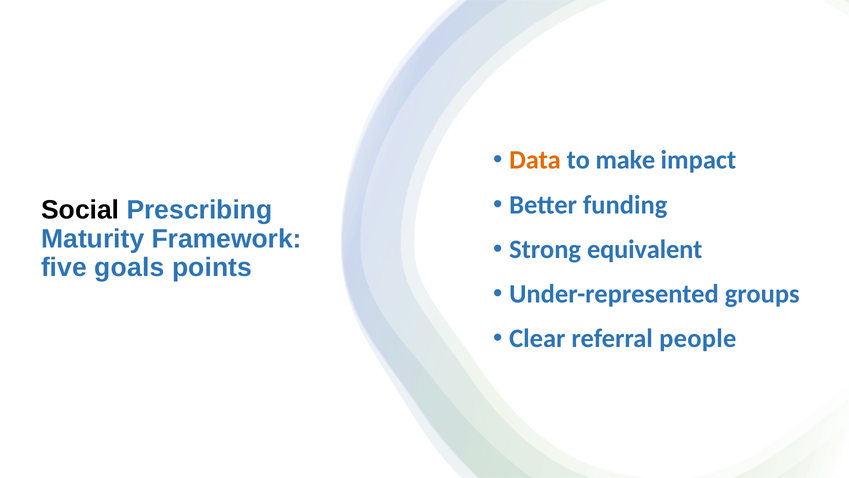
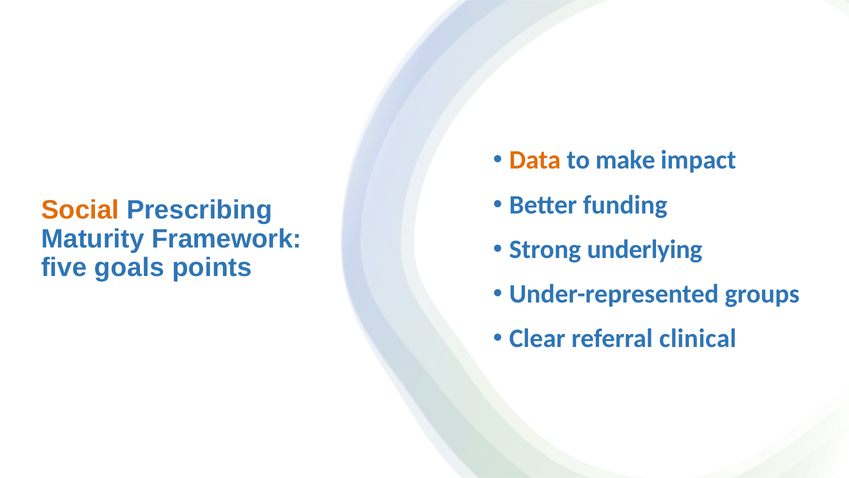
Social colour: black -> orange
equivalent: equivalent -> underlying
people: people -> clinical
